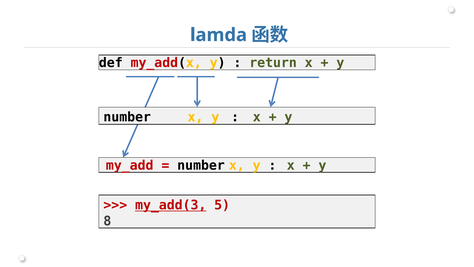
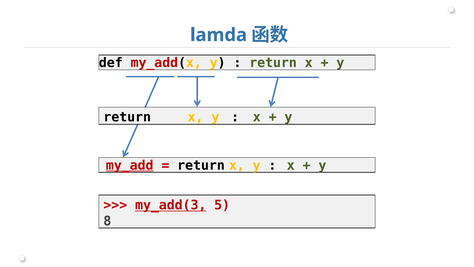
number at (127, 117): number -> return
my_add underline: none -> present
number at (201, 165): number -> return
